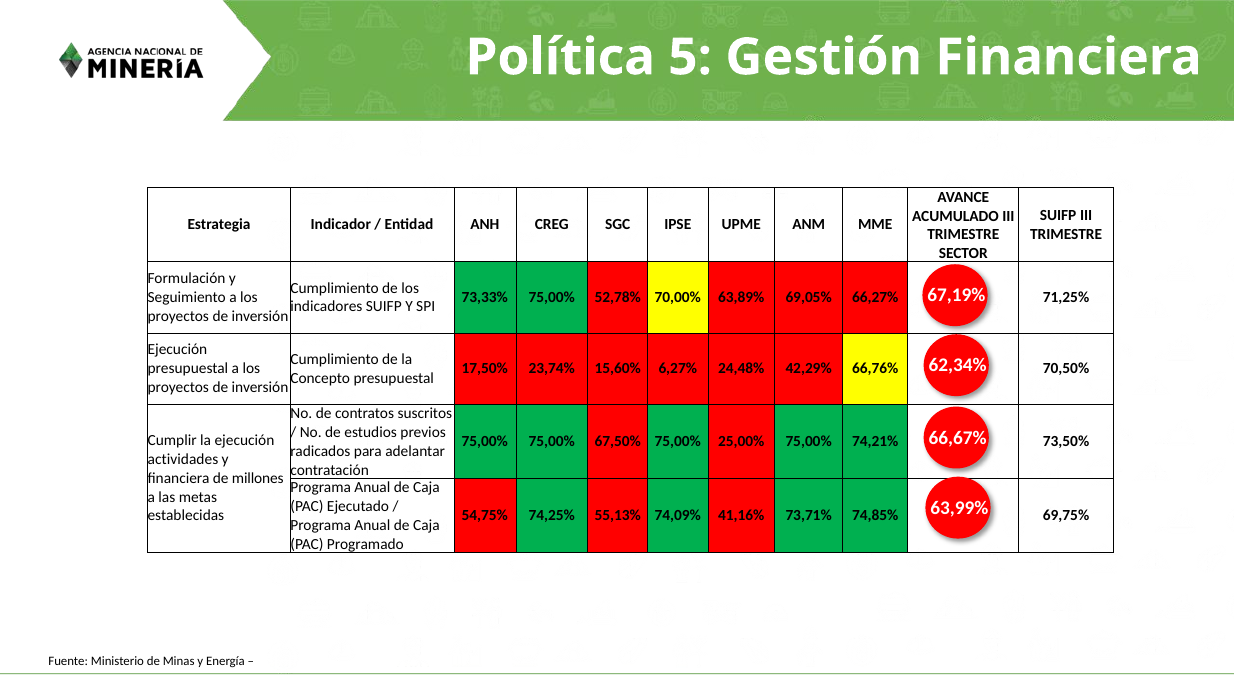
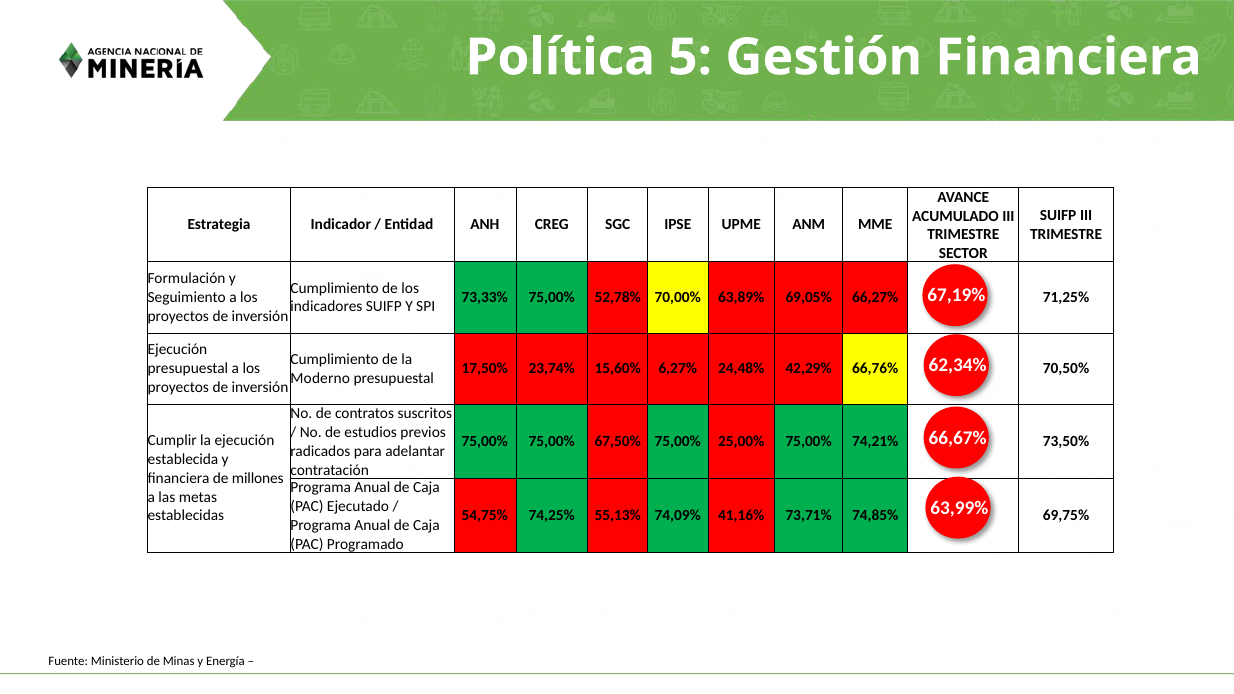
Concepto: Concepto -> Moderno
actividades: actividades -> establecida
